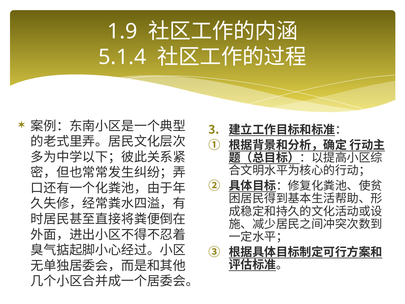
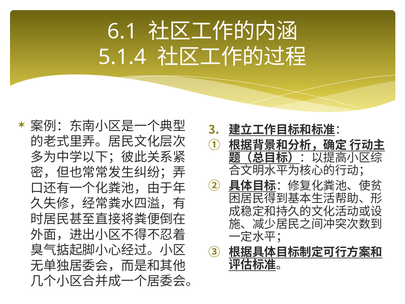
1.9: 1.9 -> 6.1
